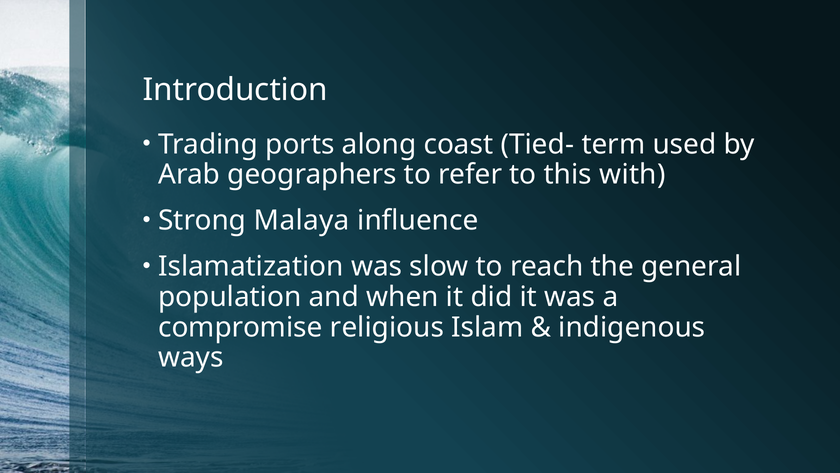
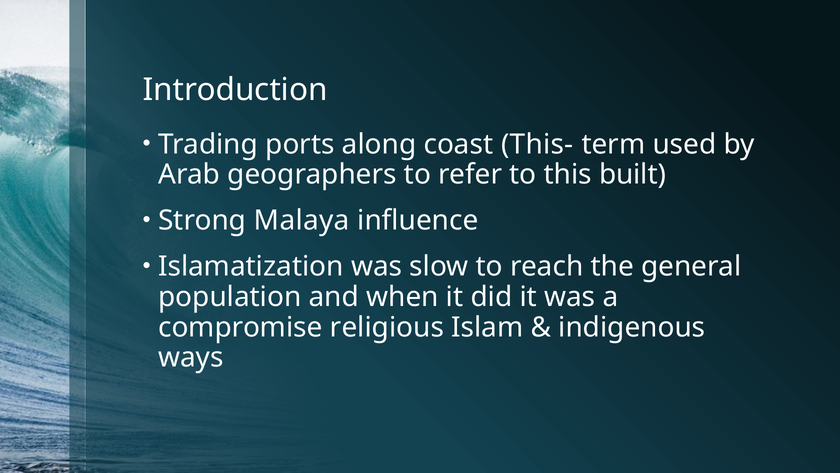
Tied-: Tied- -> This-
with: with -> built
